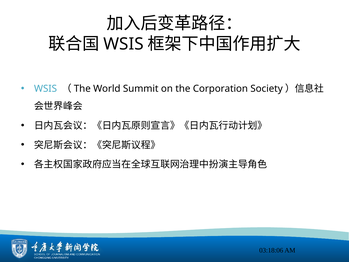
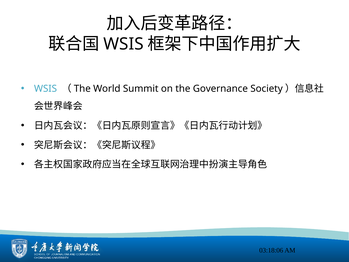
Corporation: Corporation -> Governance
